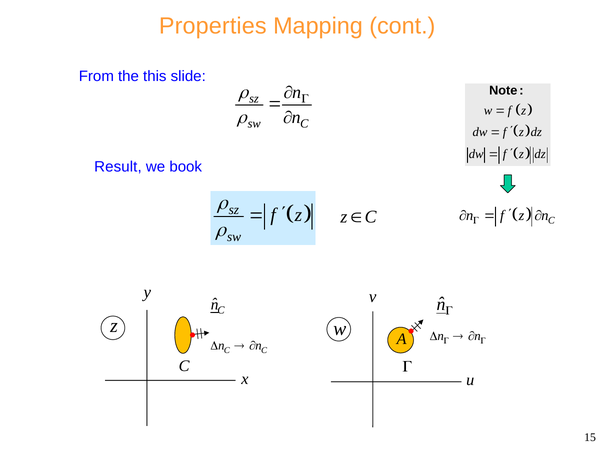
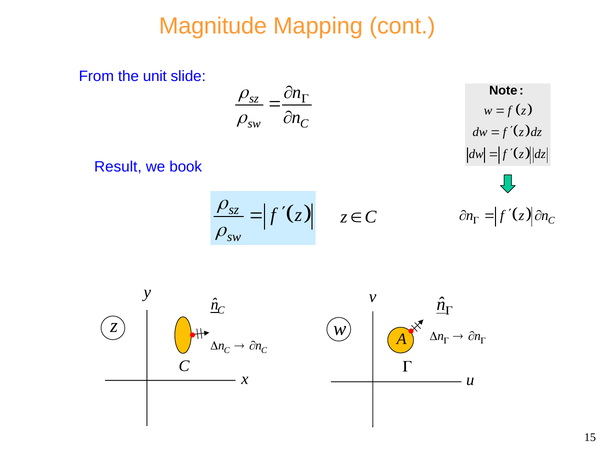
Properties: Properties -> Magnitude
this: this -> unit
